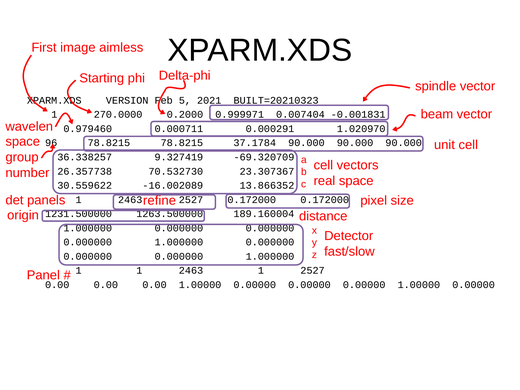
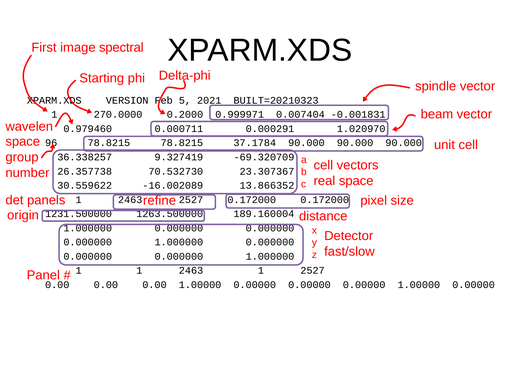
aimless: aimless -> spectral
